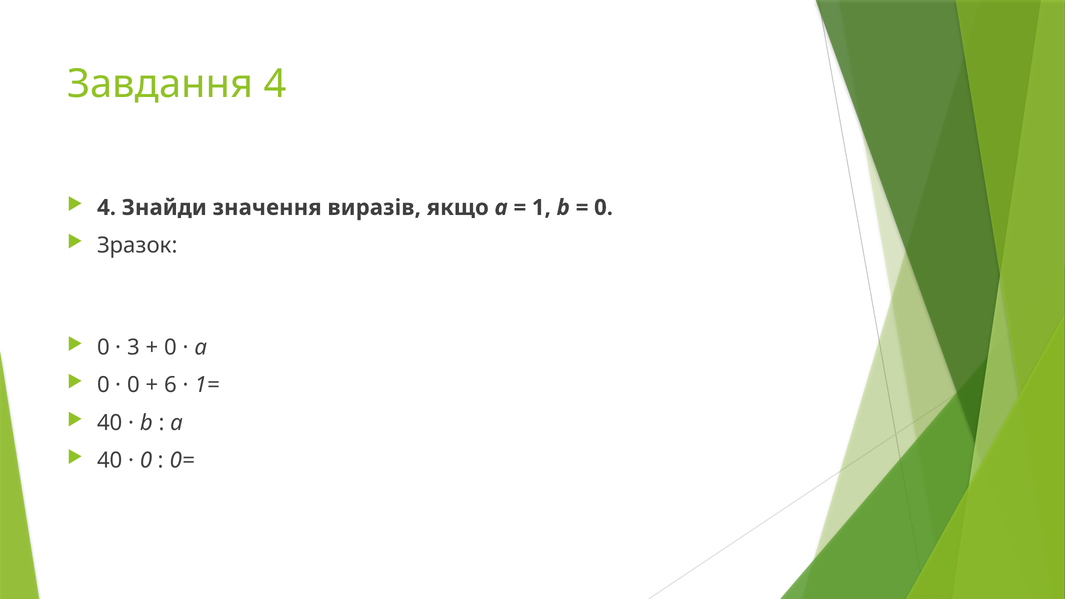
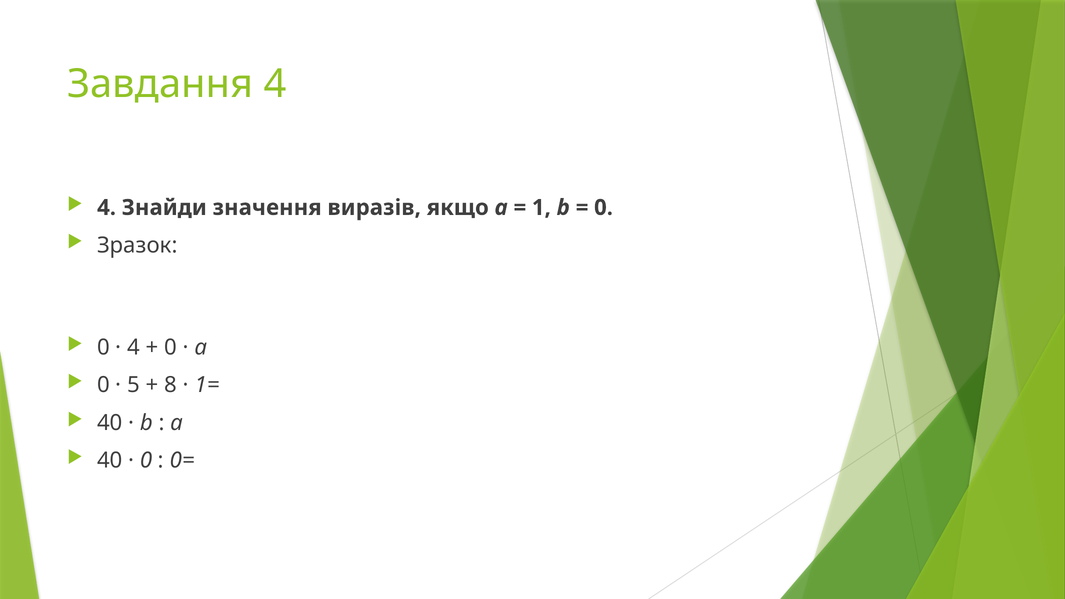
3 at (134, 347): 3 -> 4
0 at (134, 385): 0 -> 5
6: 6 -> 8
